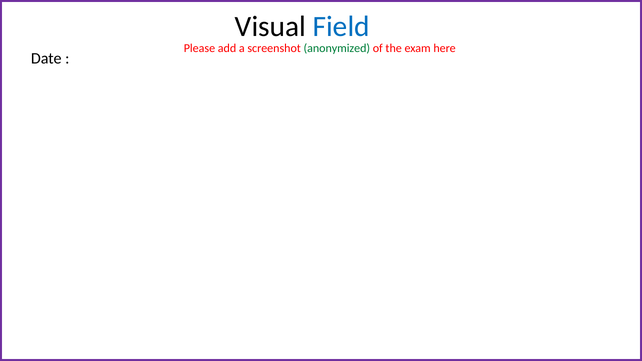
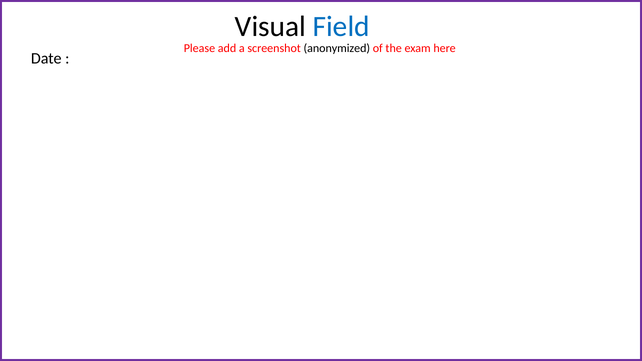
anonymized colour: green -> black
